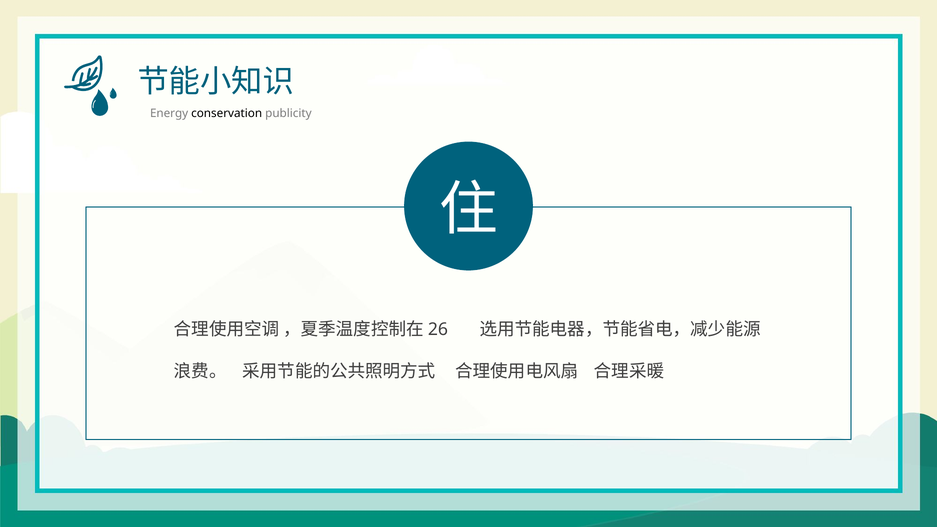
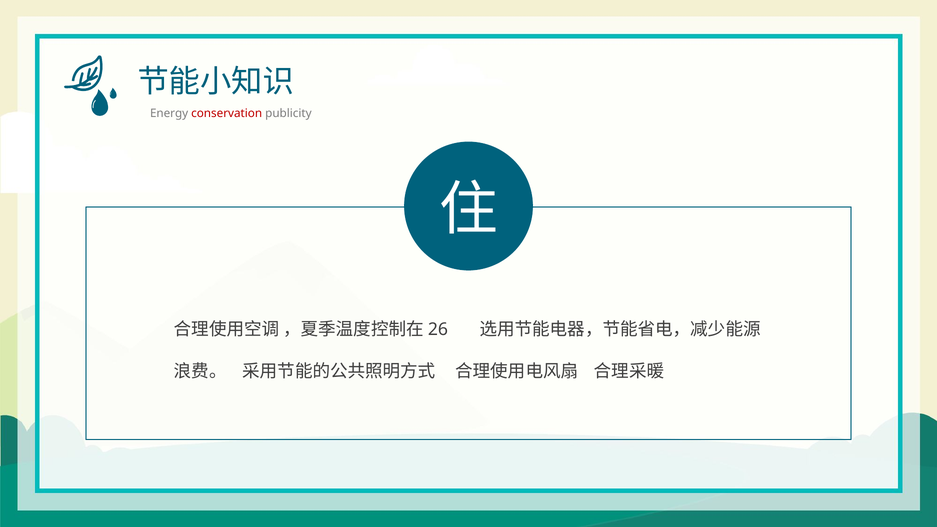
conservation colour: black -> red
